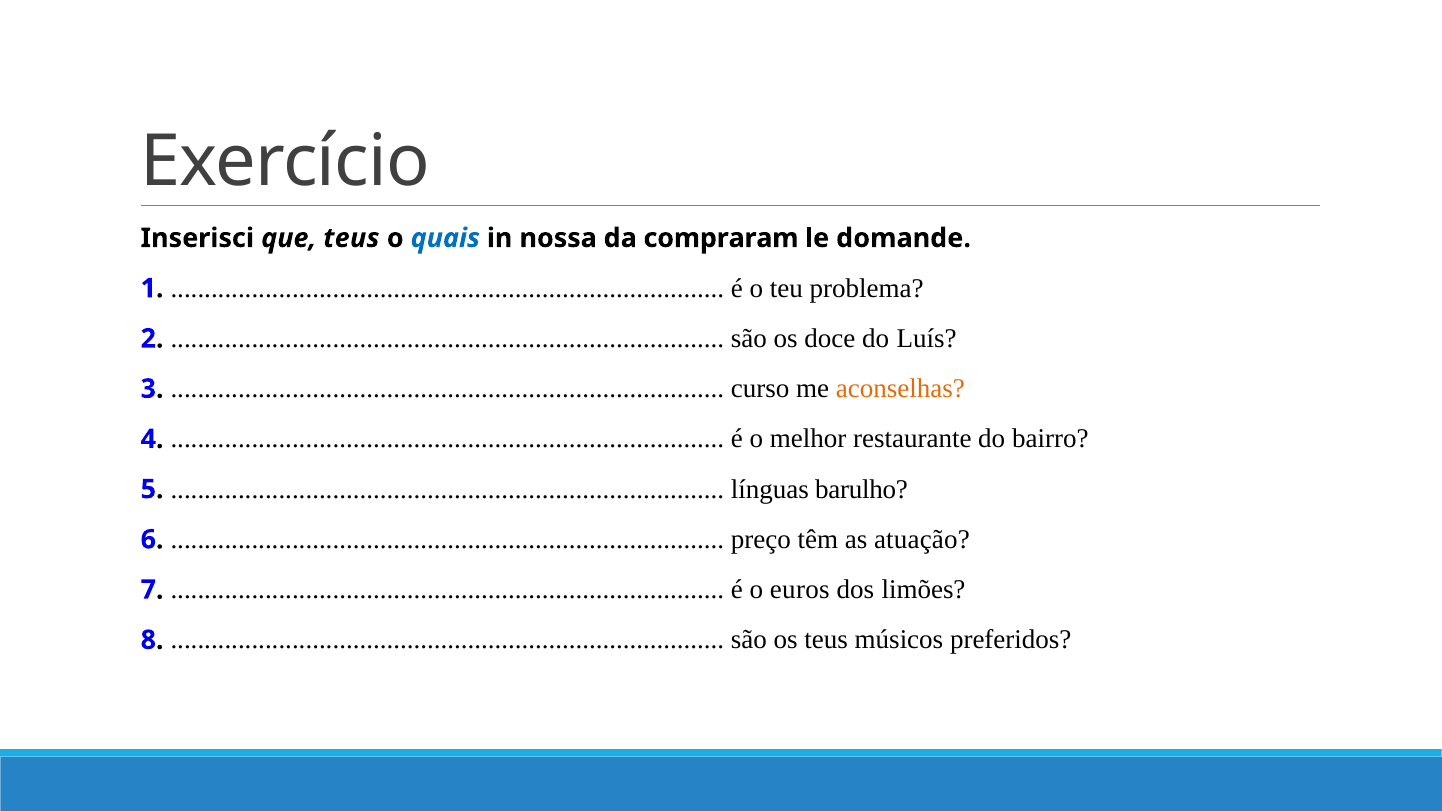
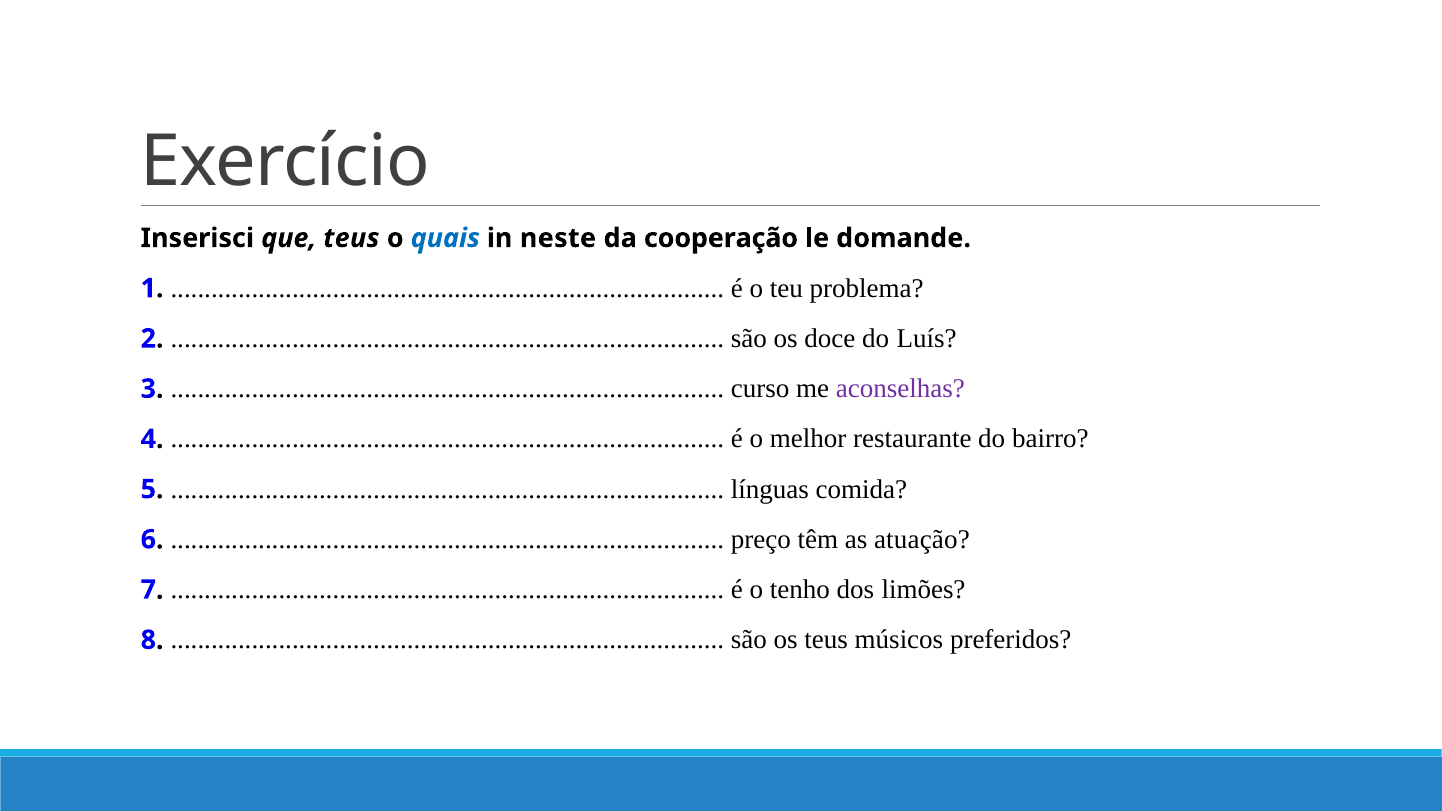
nossa: nossa -> neste
compraram: compraram -> cooperação
aconselhas colour: orange -> purple
barulho: barulho -> comida
euros: euros -> tenho
